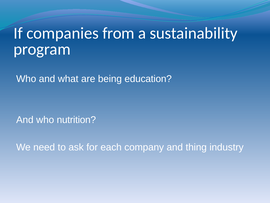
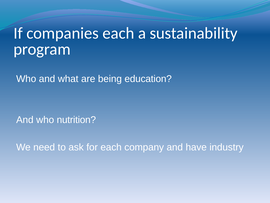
companies from: from -> each
thing: thing -> have
